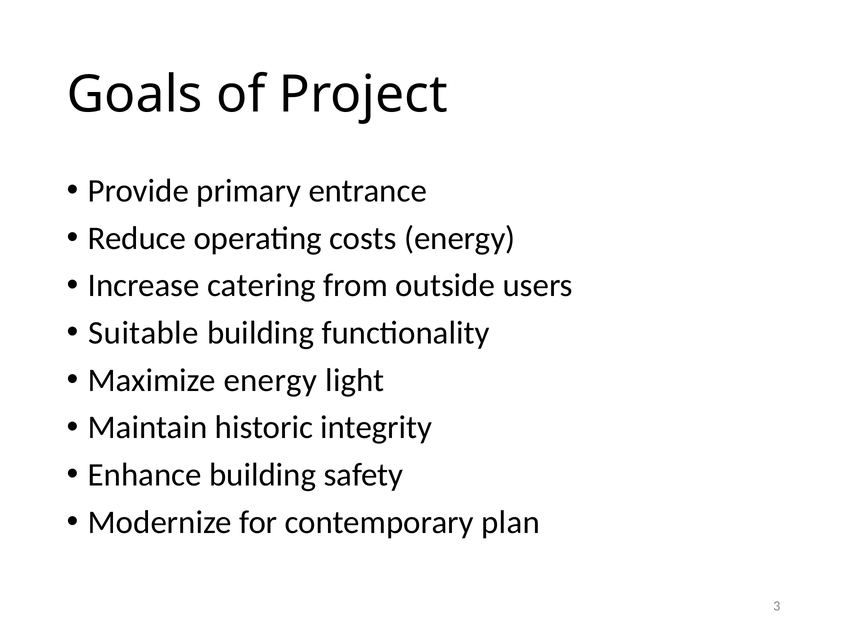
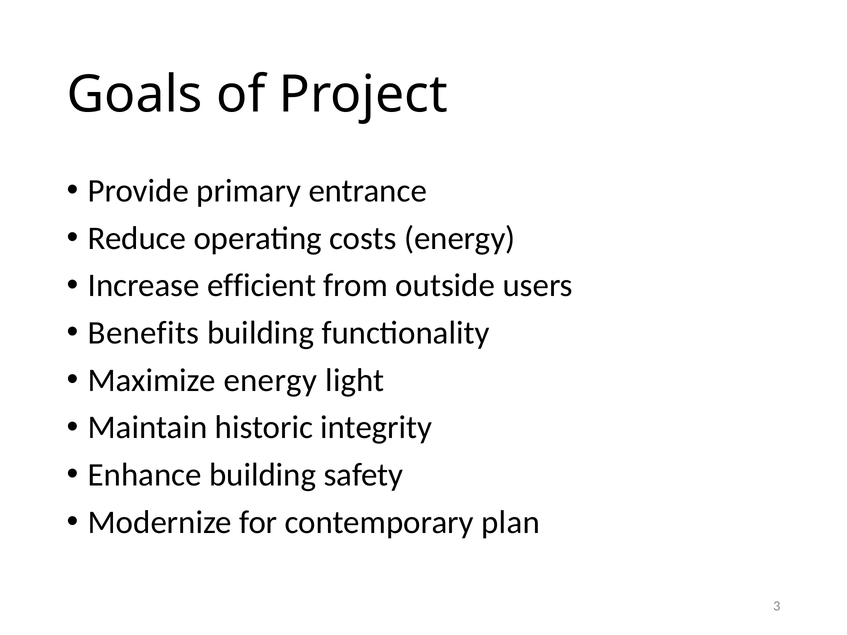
catering: catering -> efficient
Suitable: Suitable -> Benefits
